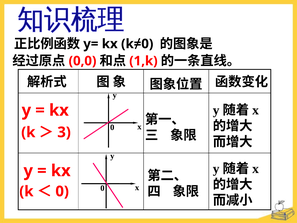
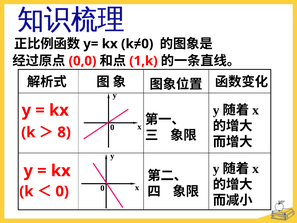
3: 3 -> 8
